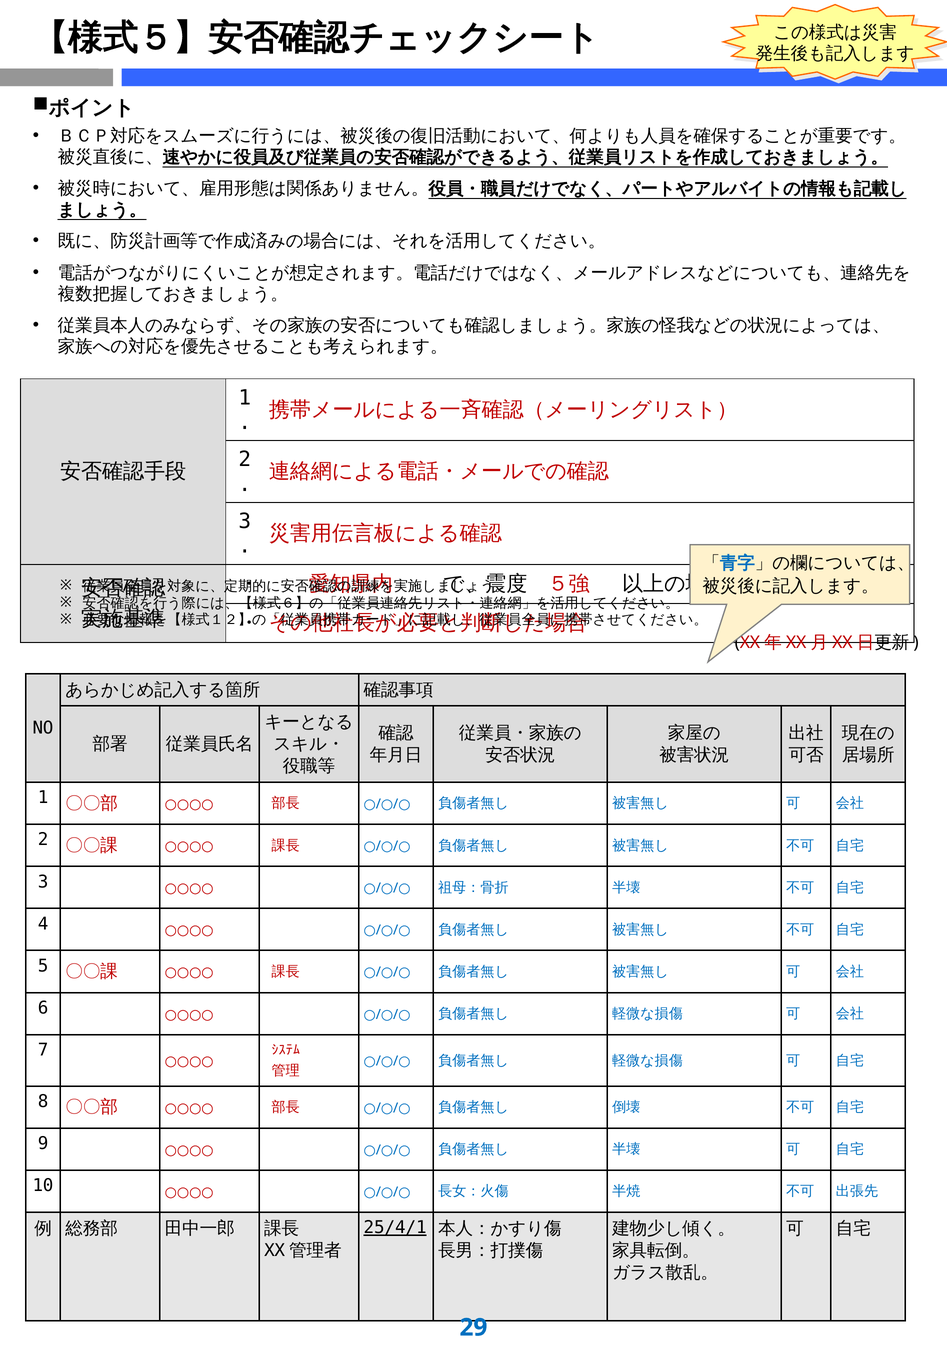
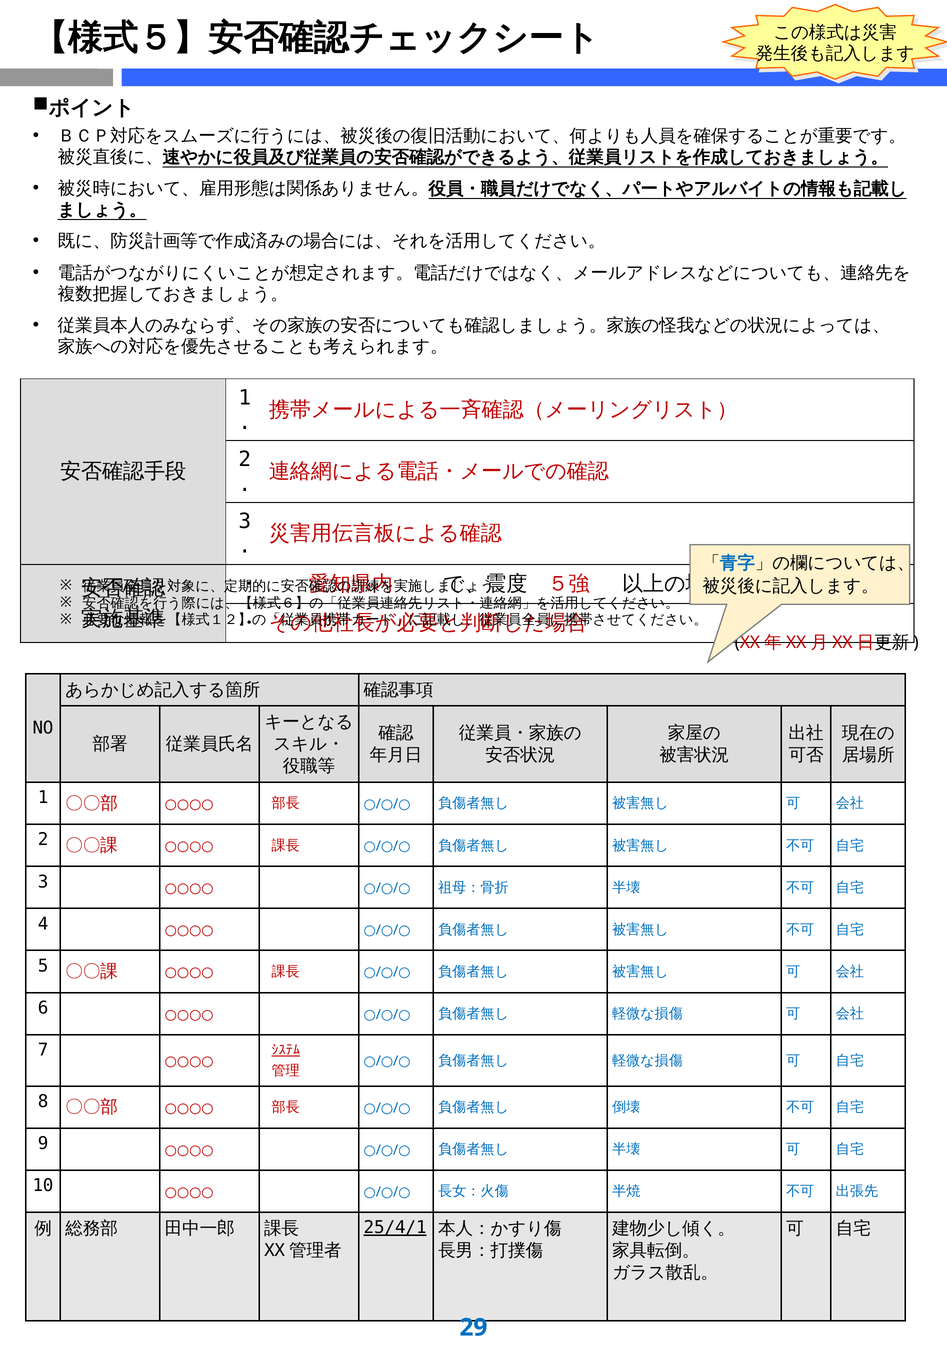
ｼｽﾃﾑ underline: none -> present
